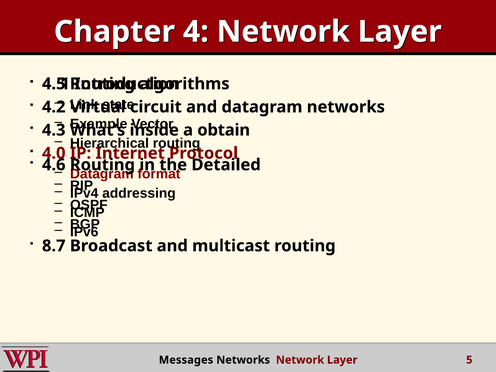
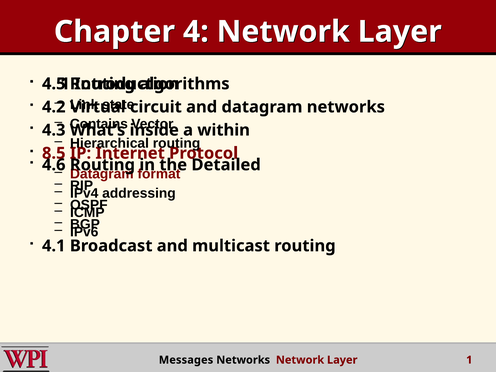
Example: Example -> Contains
obtain: obtain -> within
4.0: 4.0 -> 8.5
8.7: 8.7 -> 4.1
Layer 5: 5 -> 1
